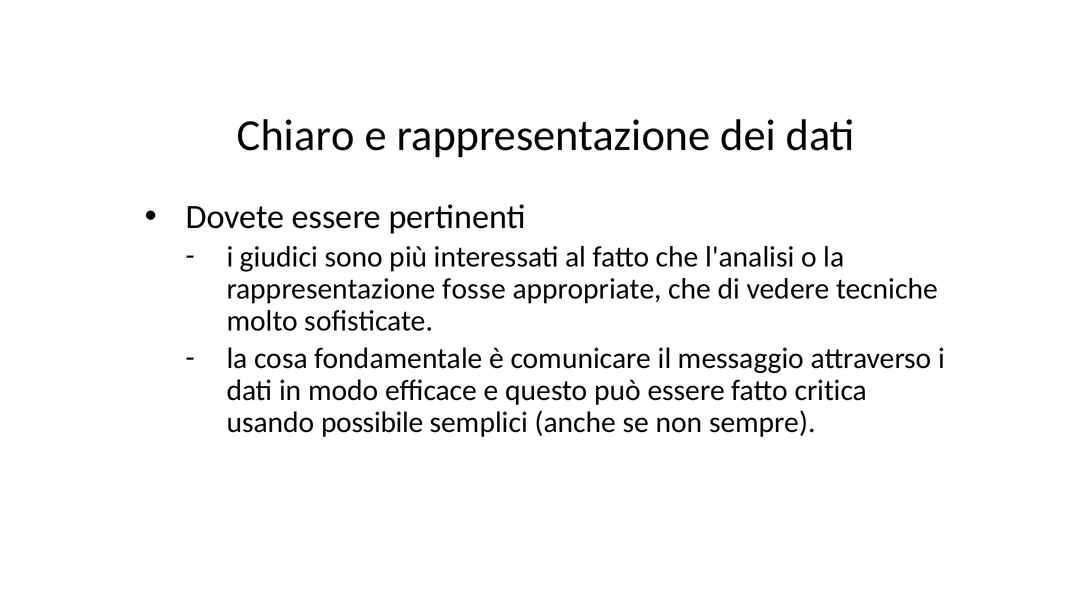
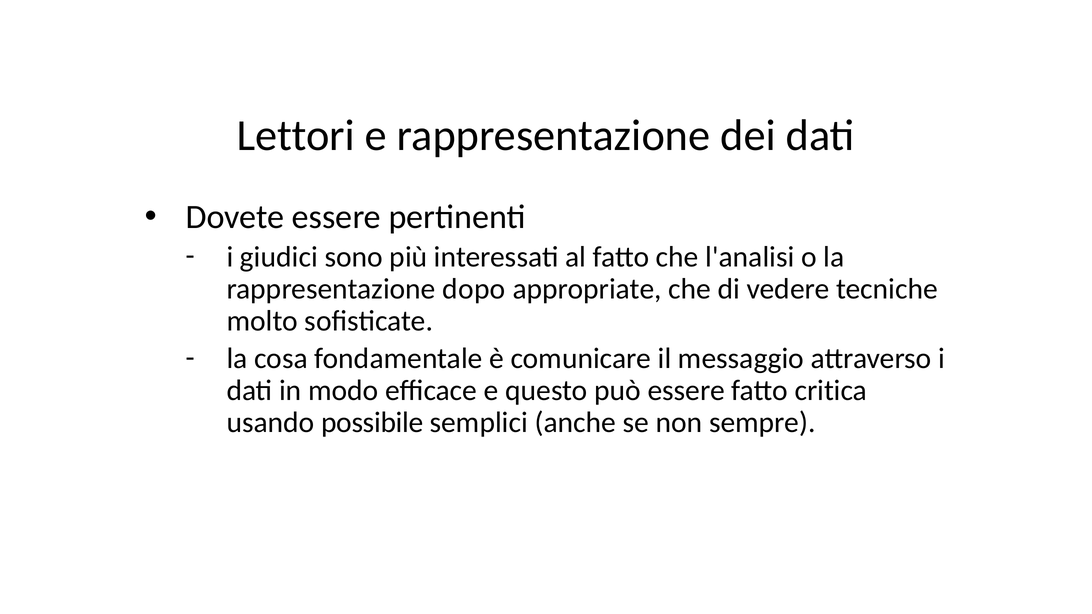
Chiaro: Chiaro -> Lettori
fosse: fosse -> dopo
